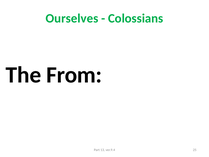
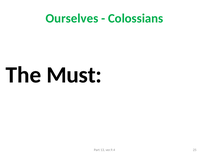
From: From -> Must
